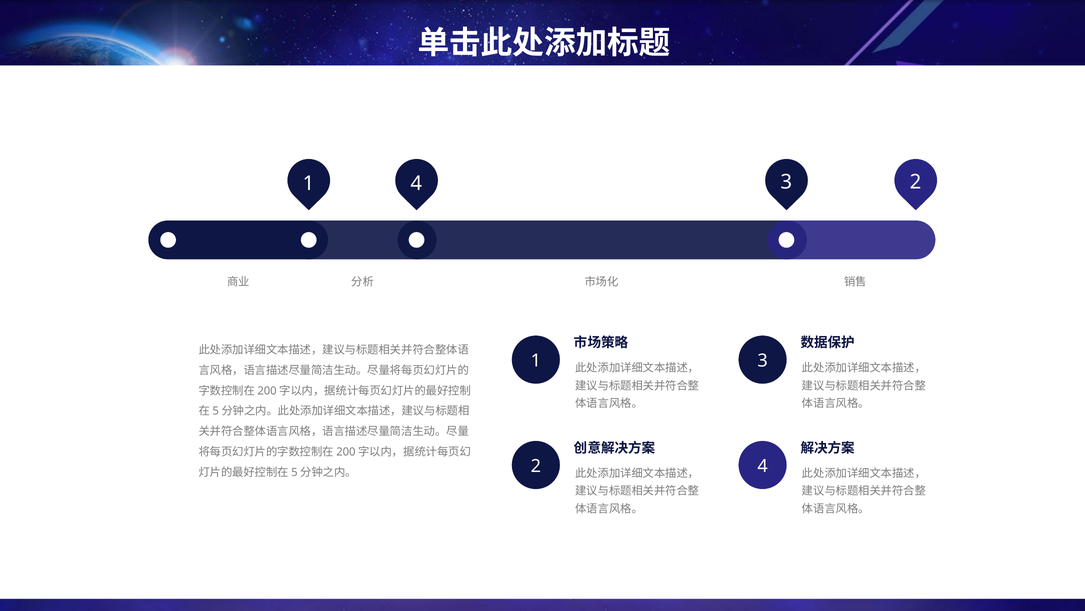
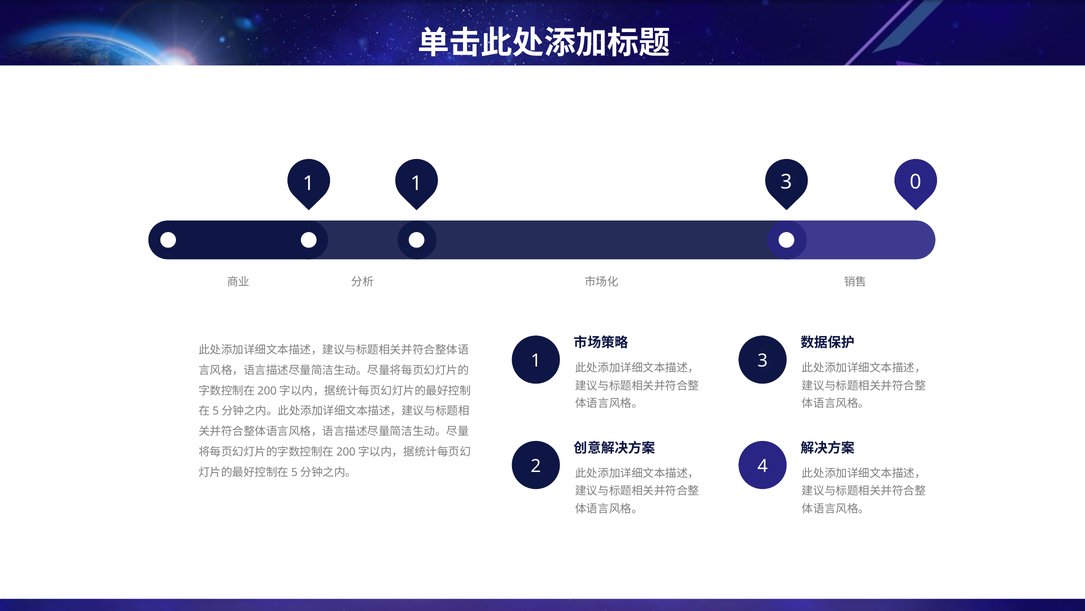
1 4: 4 -> 1
3 2: 2 -> 0
